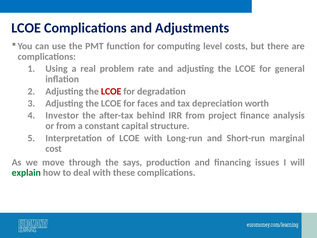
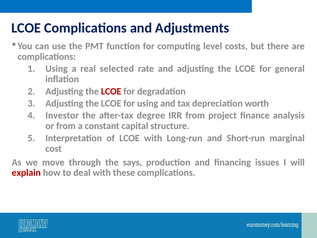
problem: problem -> selected
for faces: faces -> using
behind: behind -> degree
explain colour: green -> red
